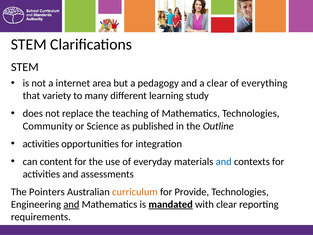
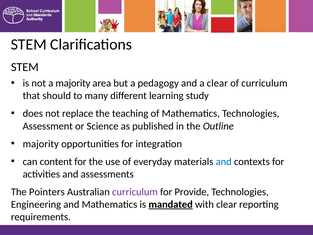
a internet: internet -> majority
of everything: everything -> curriculum
variety: variety -> should
Community: Community -> Assessment
activities at (41, 144): activities -> majority
curriculum at (135, 192) colour: orange -> purple
and at (71, 204) underline: present -> none
